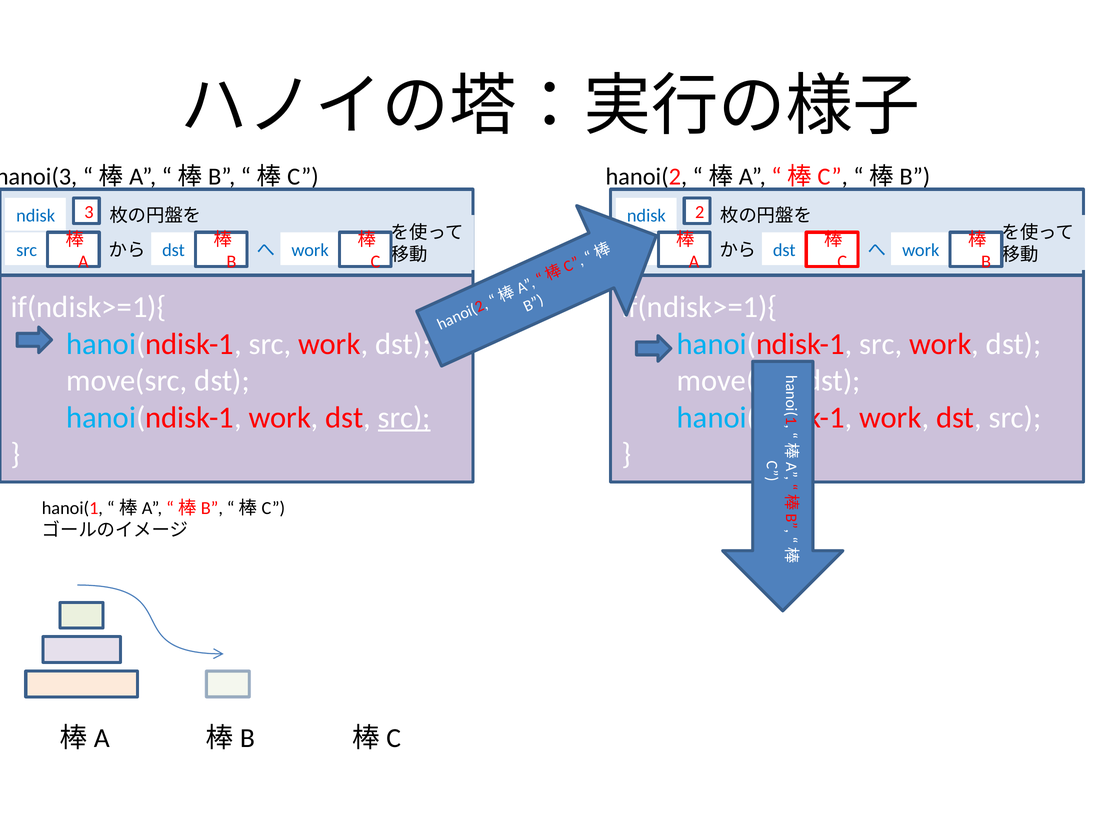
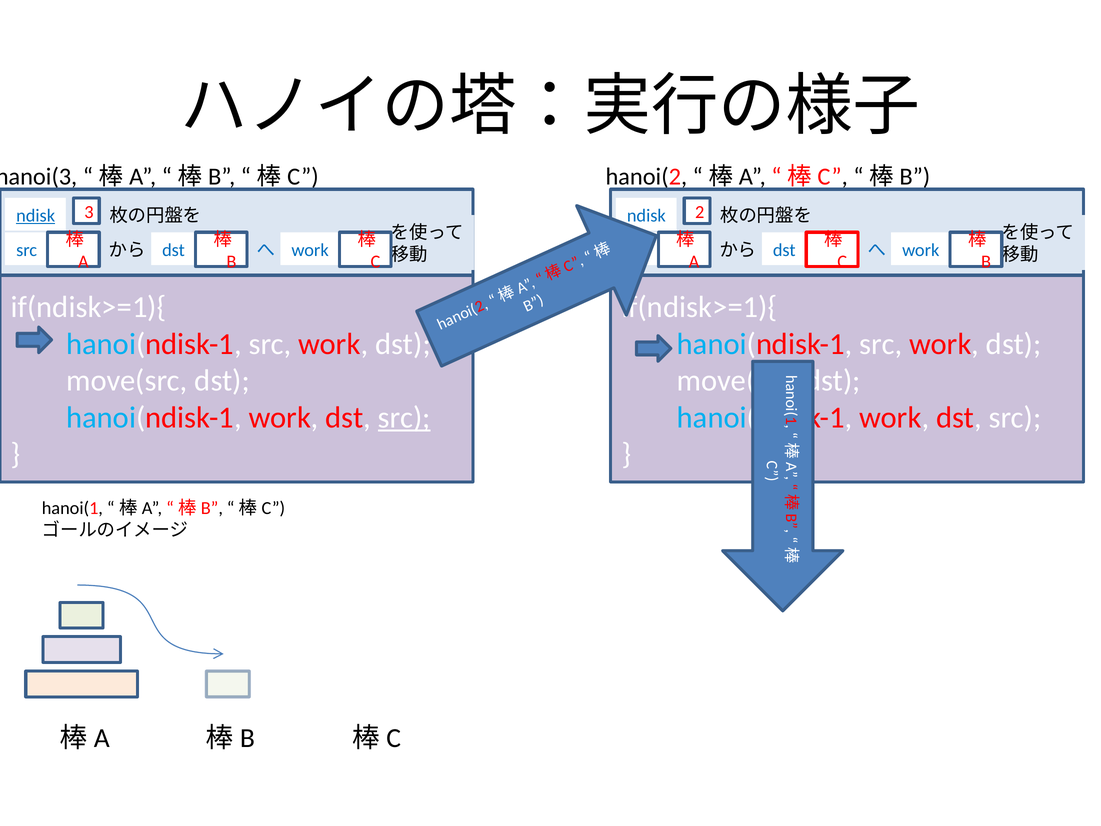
ndisk at (36, 215) underline: none -> present
